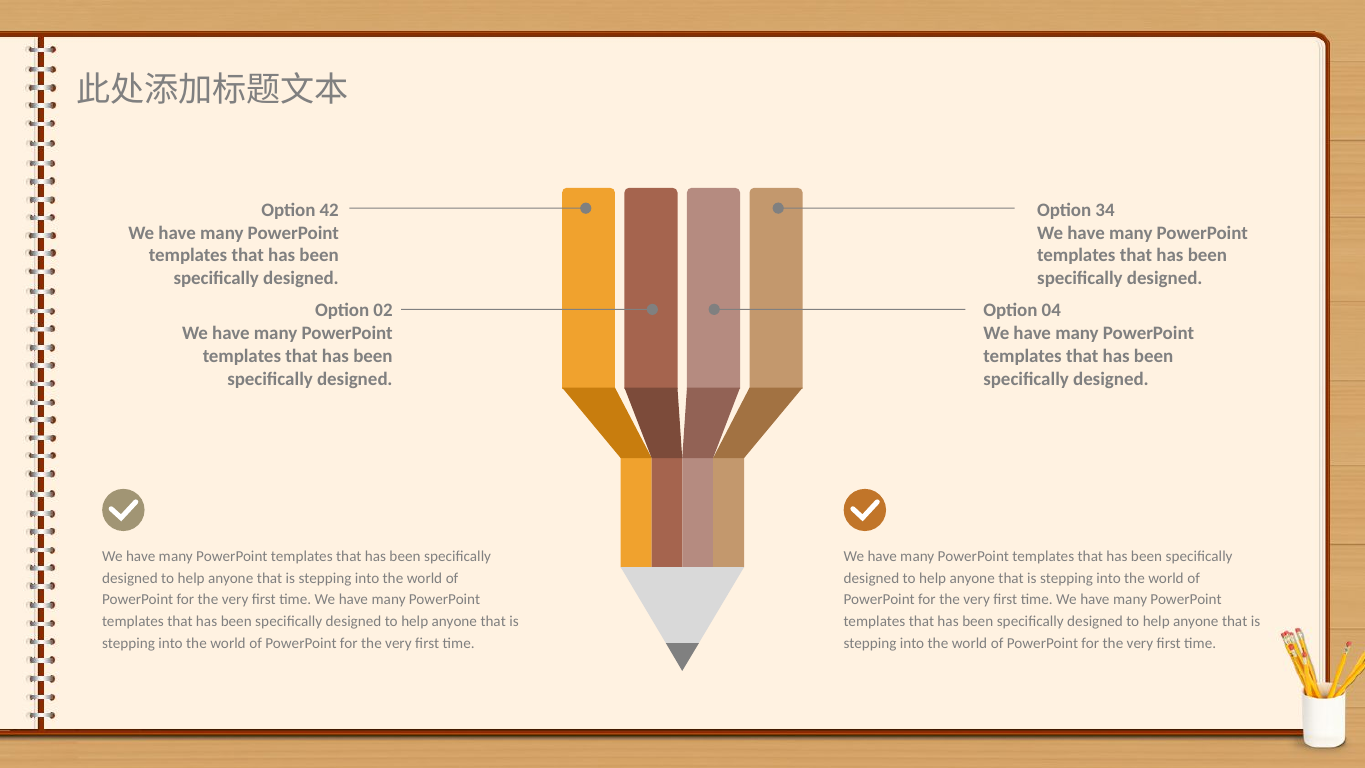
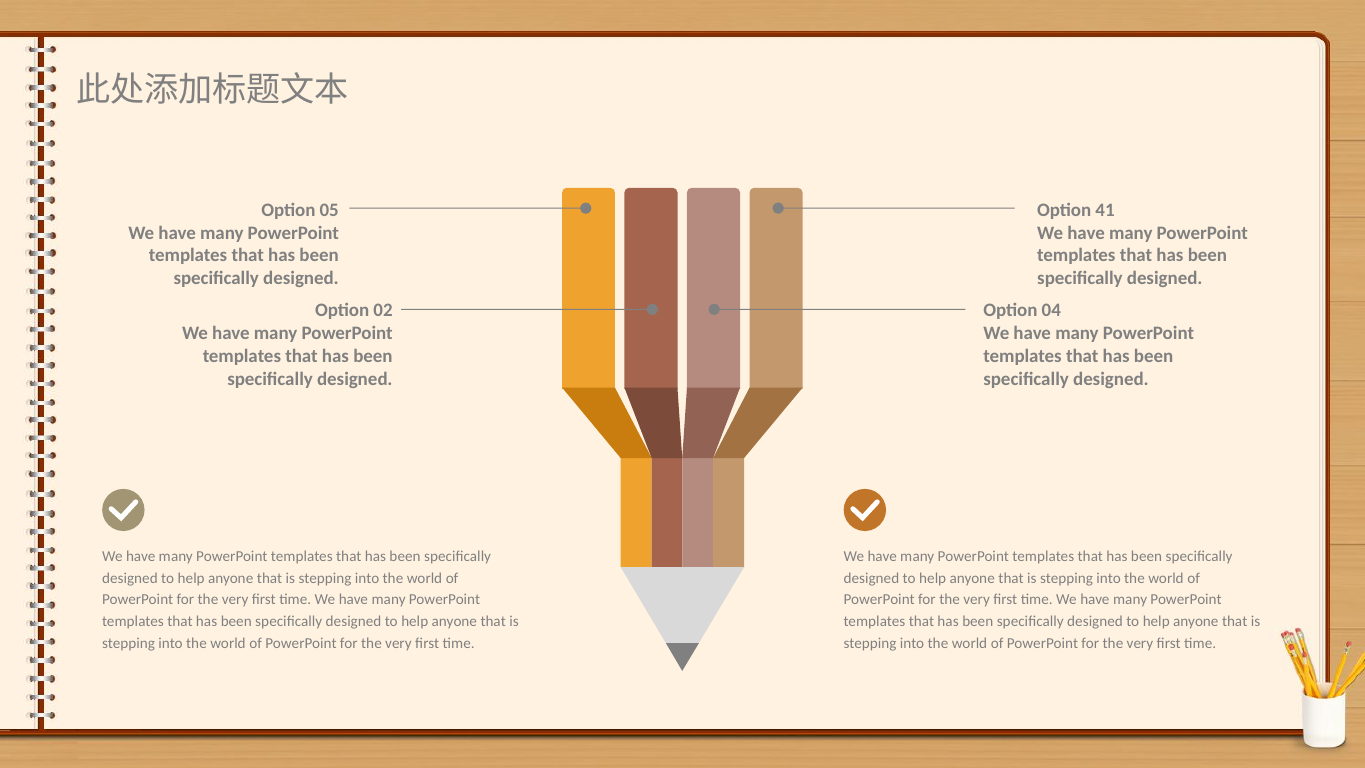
42: 42 -> 05
34: 34 -> 41
